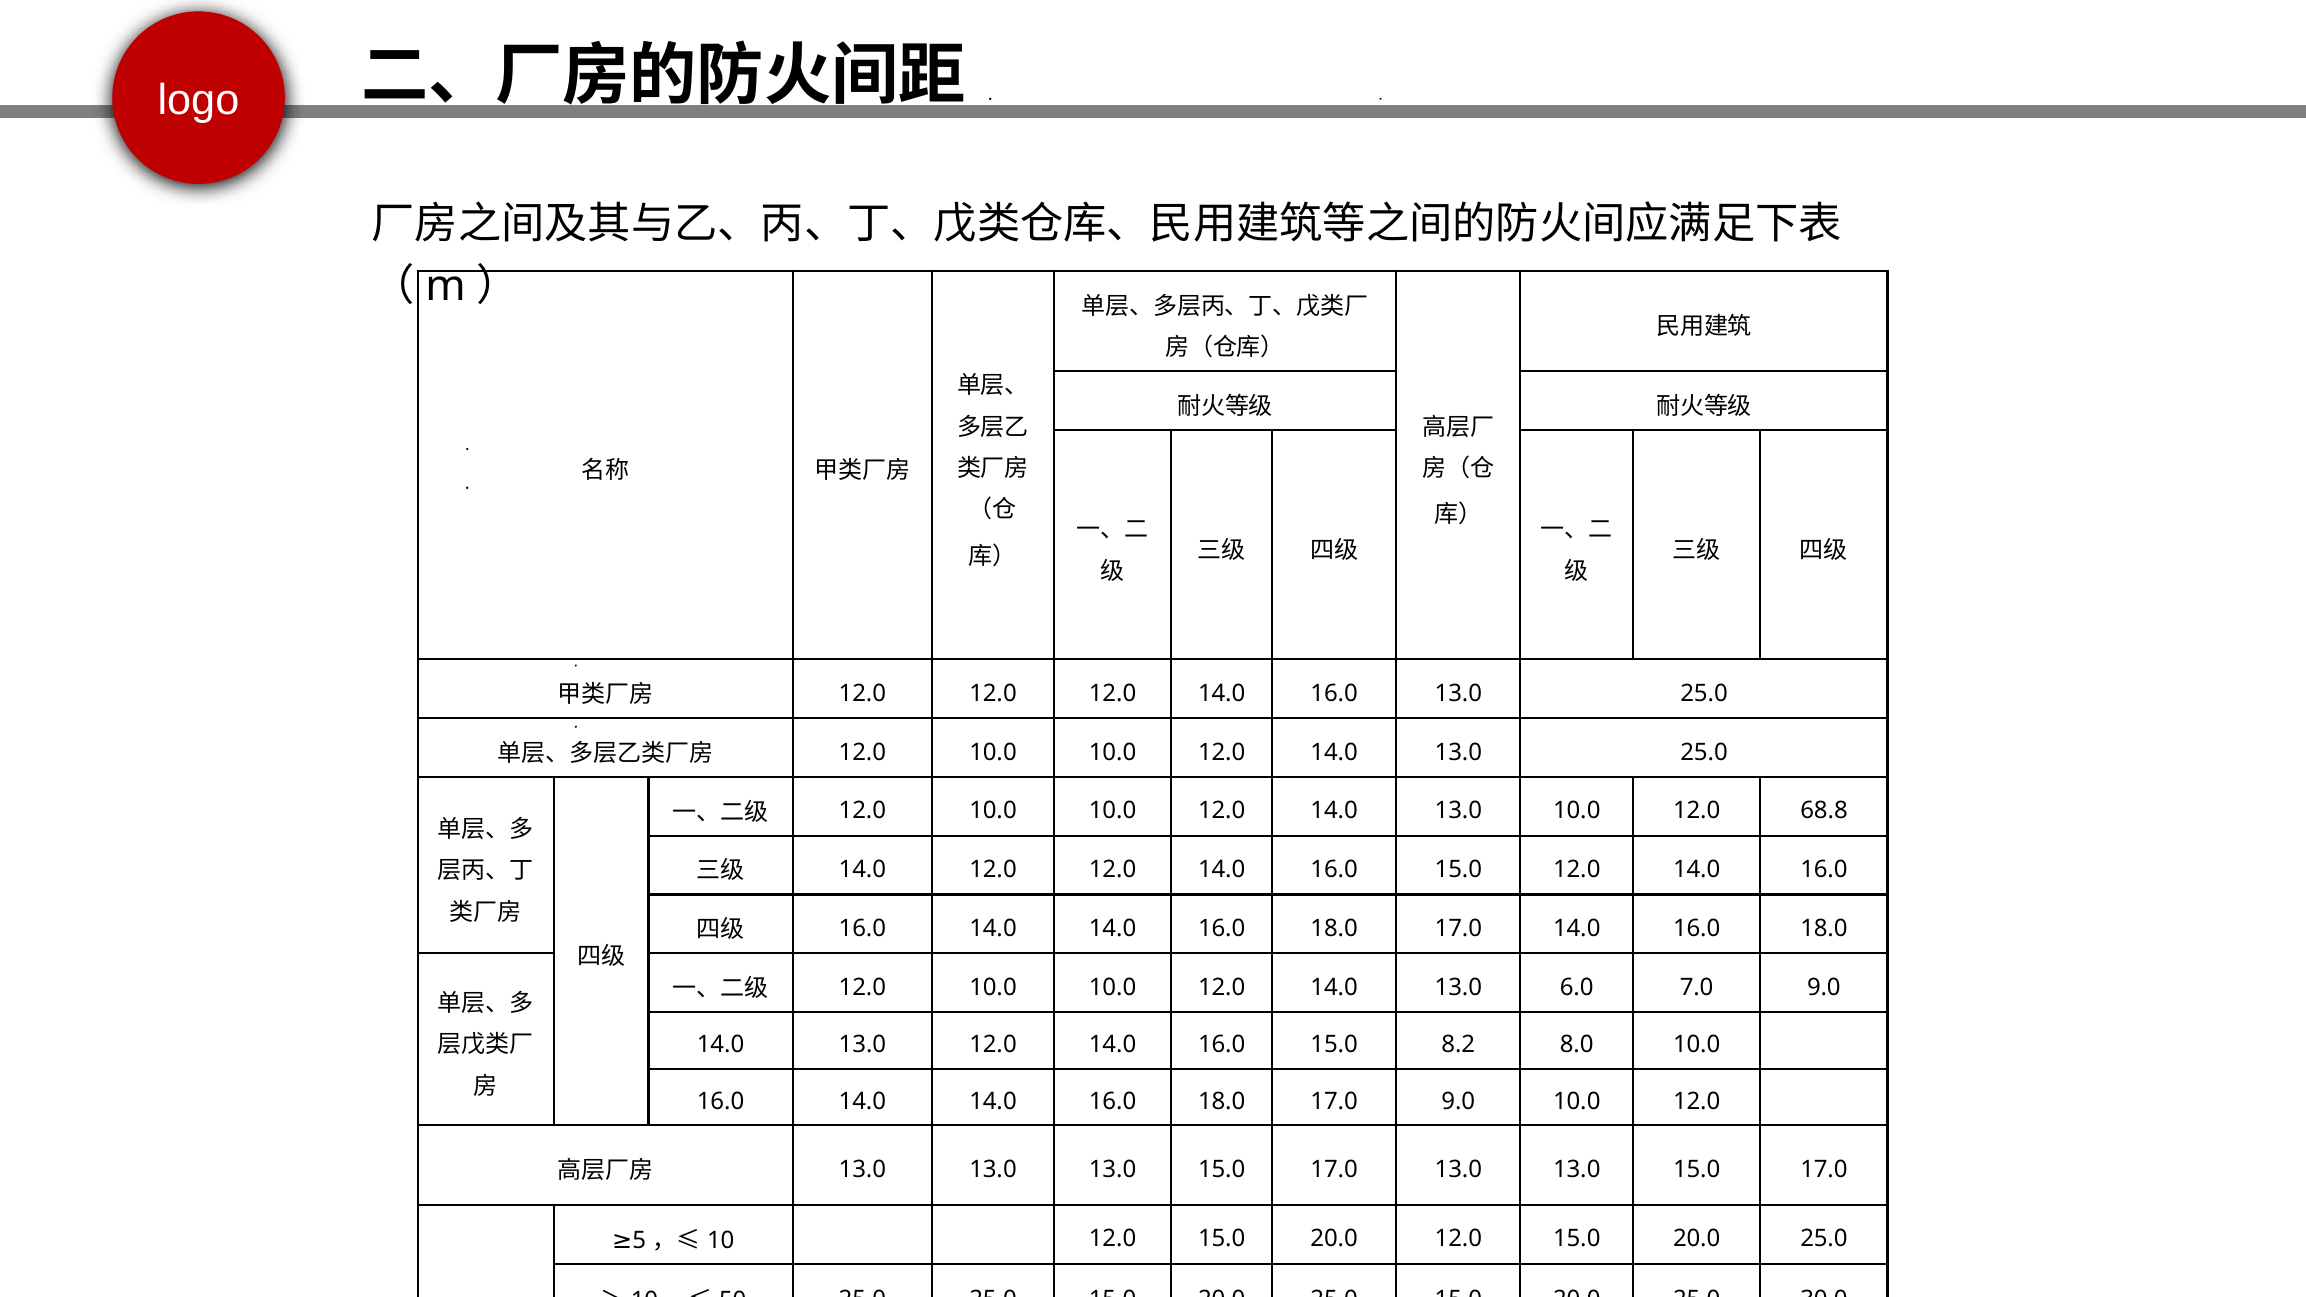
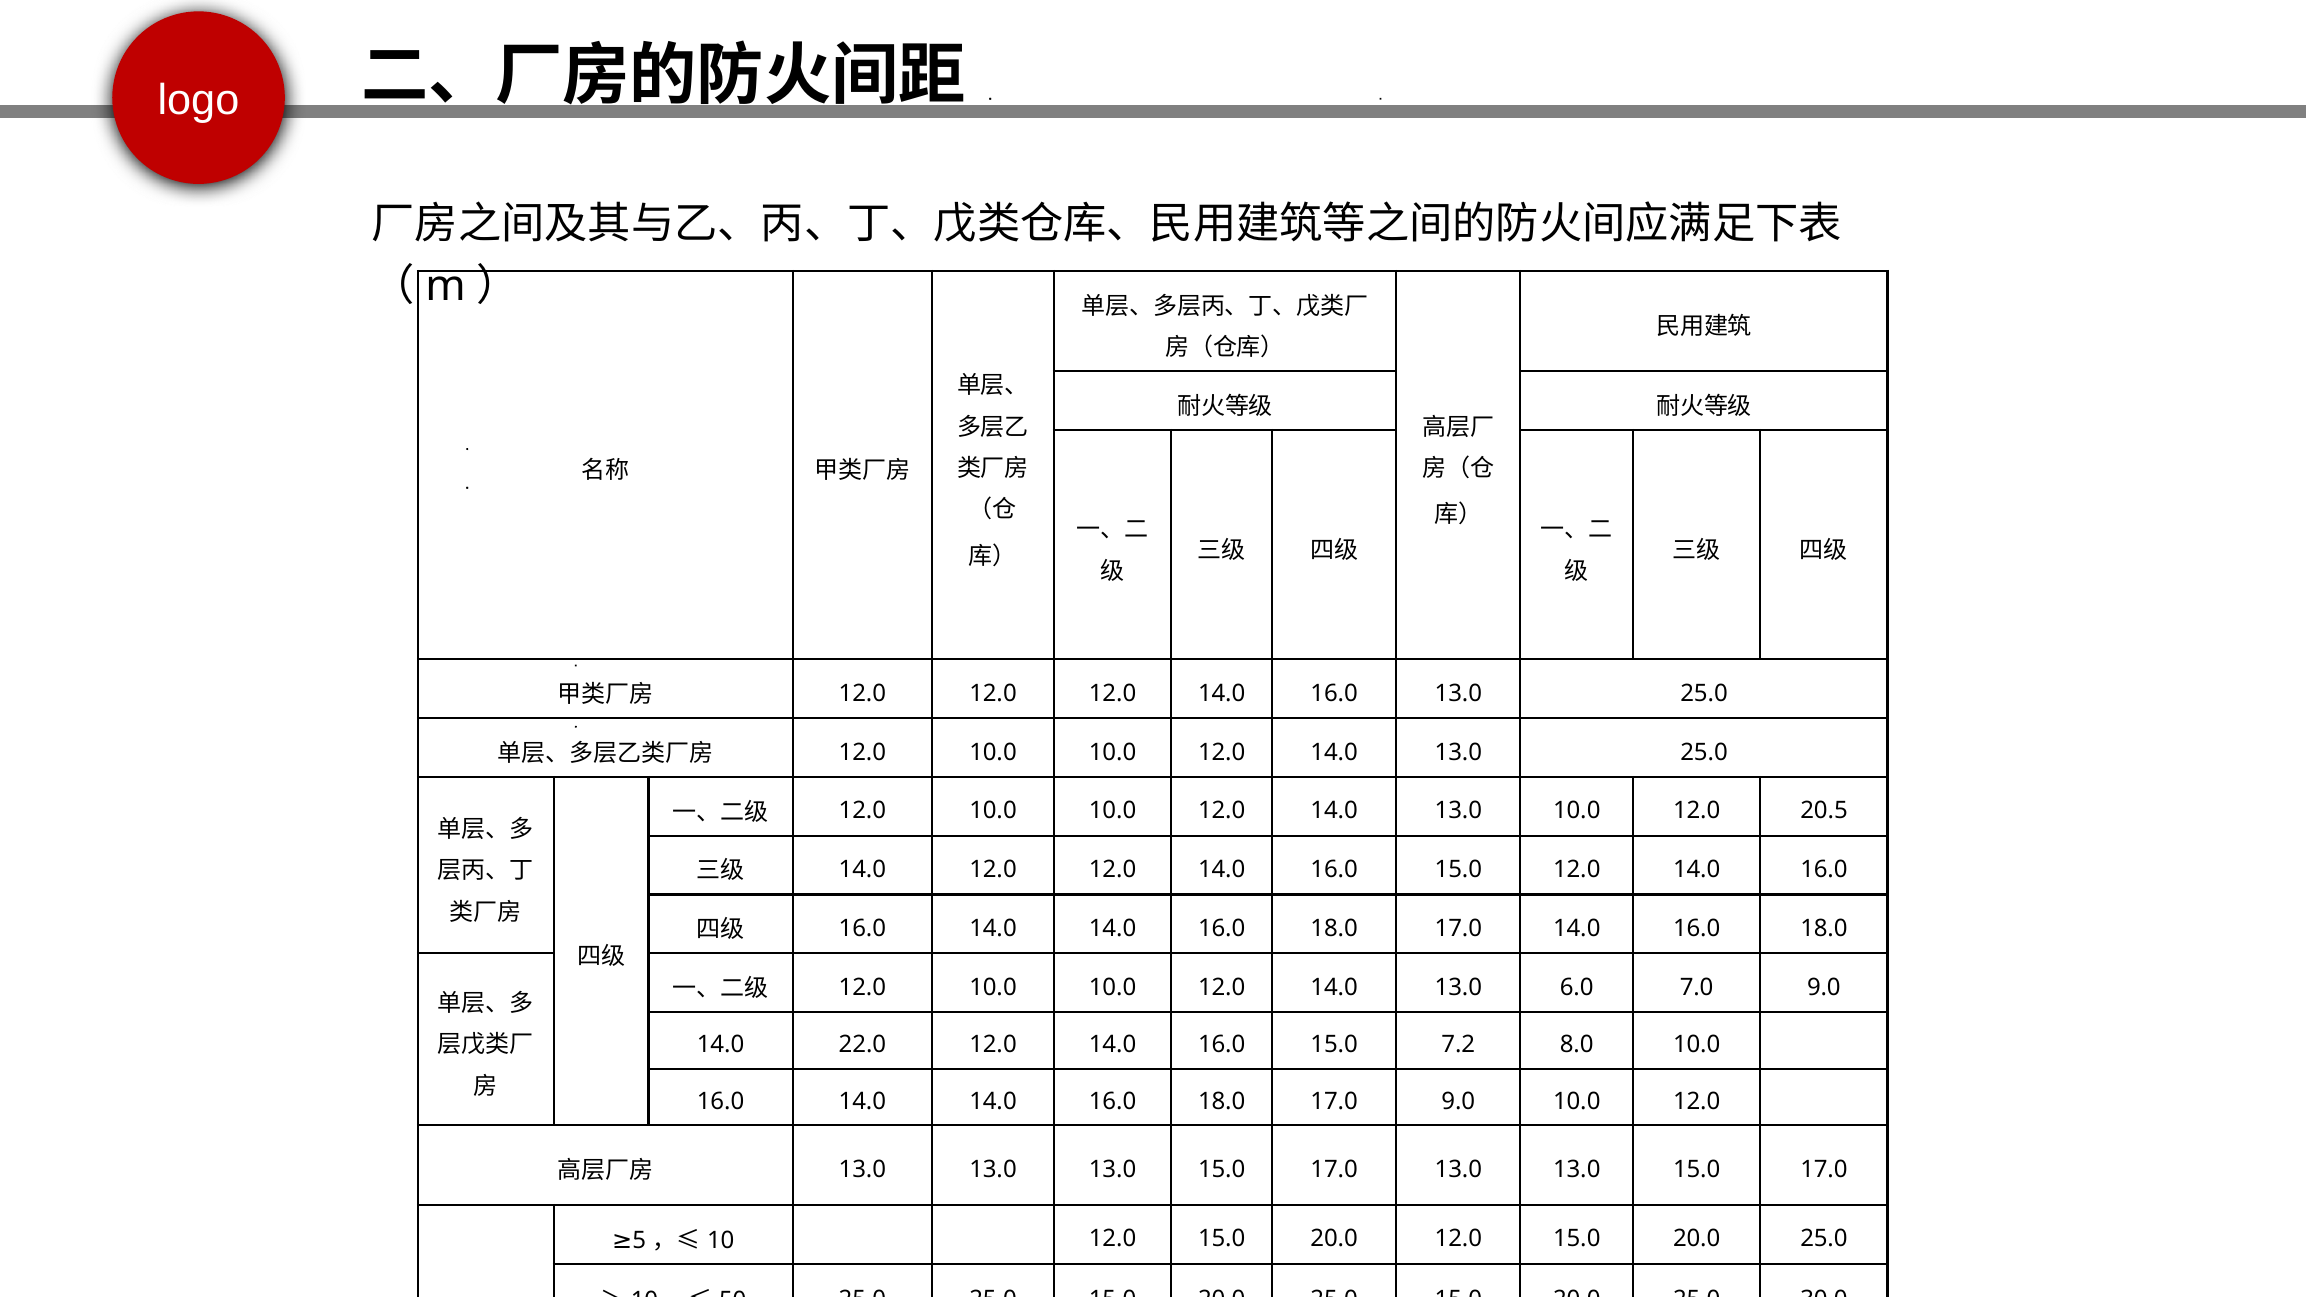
68.8: 68.8 -> 20.5
13.0 at (862, 1045): 13.0 -> 22.0
8.2: 8.2 -> 7.2
